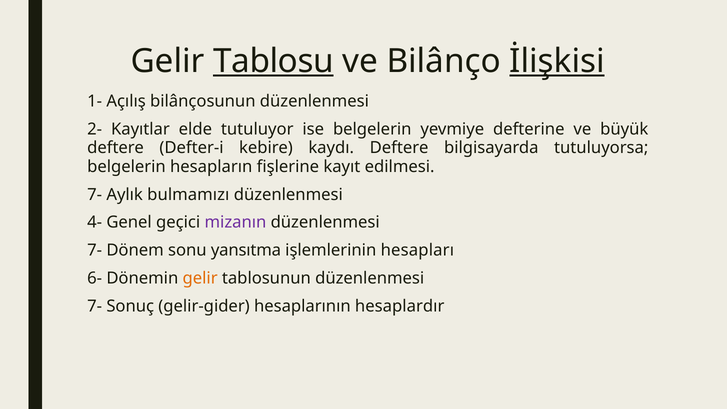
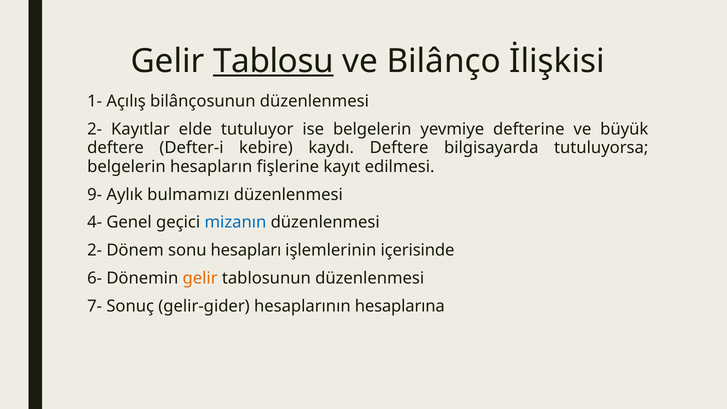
İlişkisi underline: present -> none
7- at (95, 195): 7- -> 9-
mizanın colour: purple -> blue
7- at (95, 250): 7- -> 2-
yansıtma: yansıtma -> hesapları
hesapları: hesapları -> içerisinde
hesaplardır: hesaplardır -> hesaplarına
